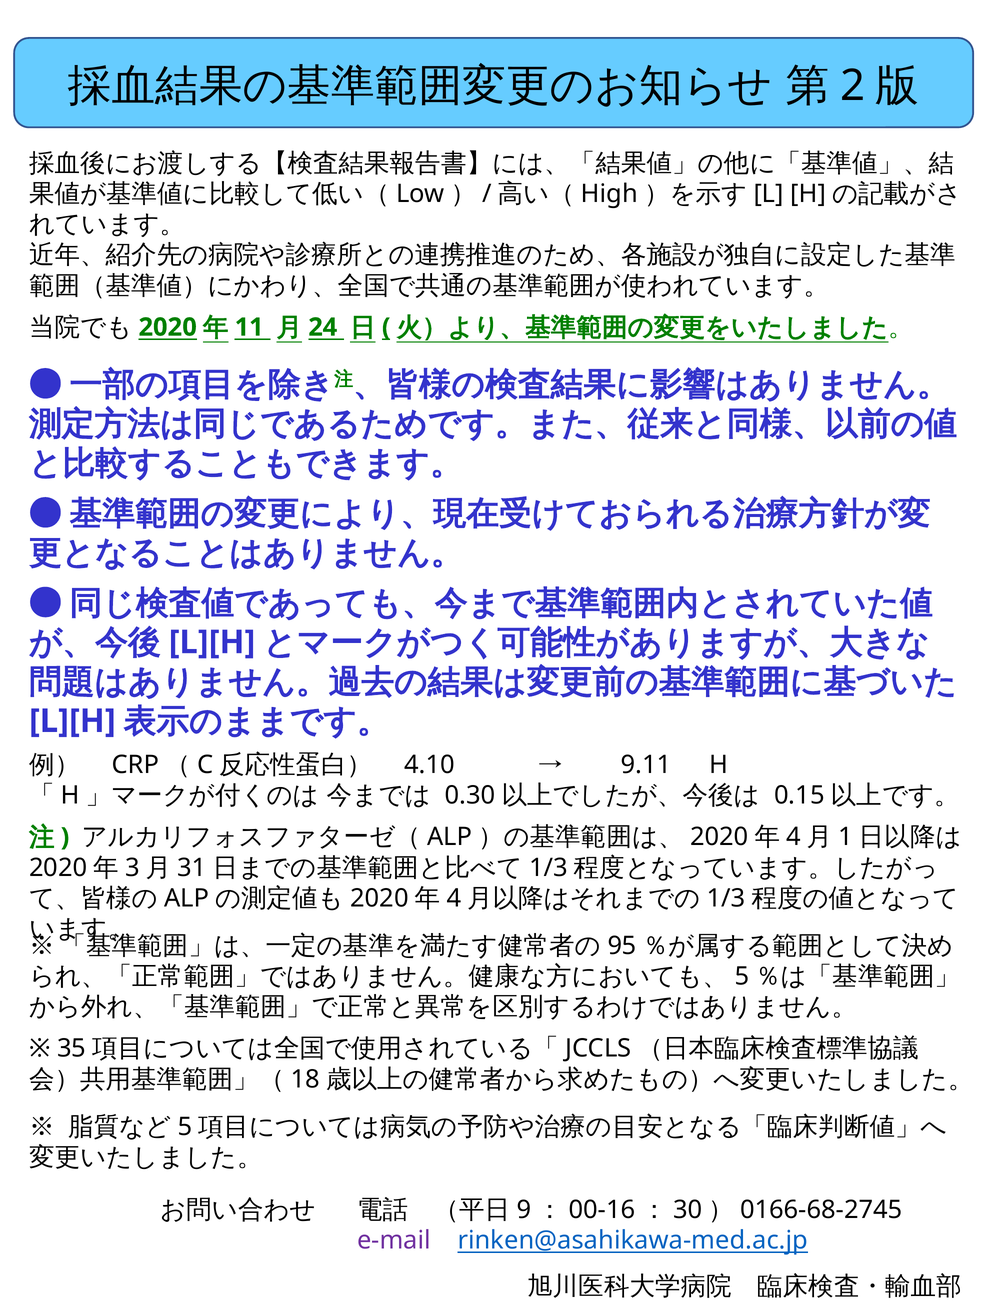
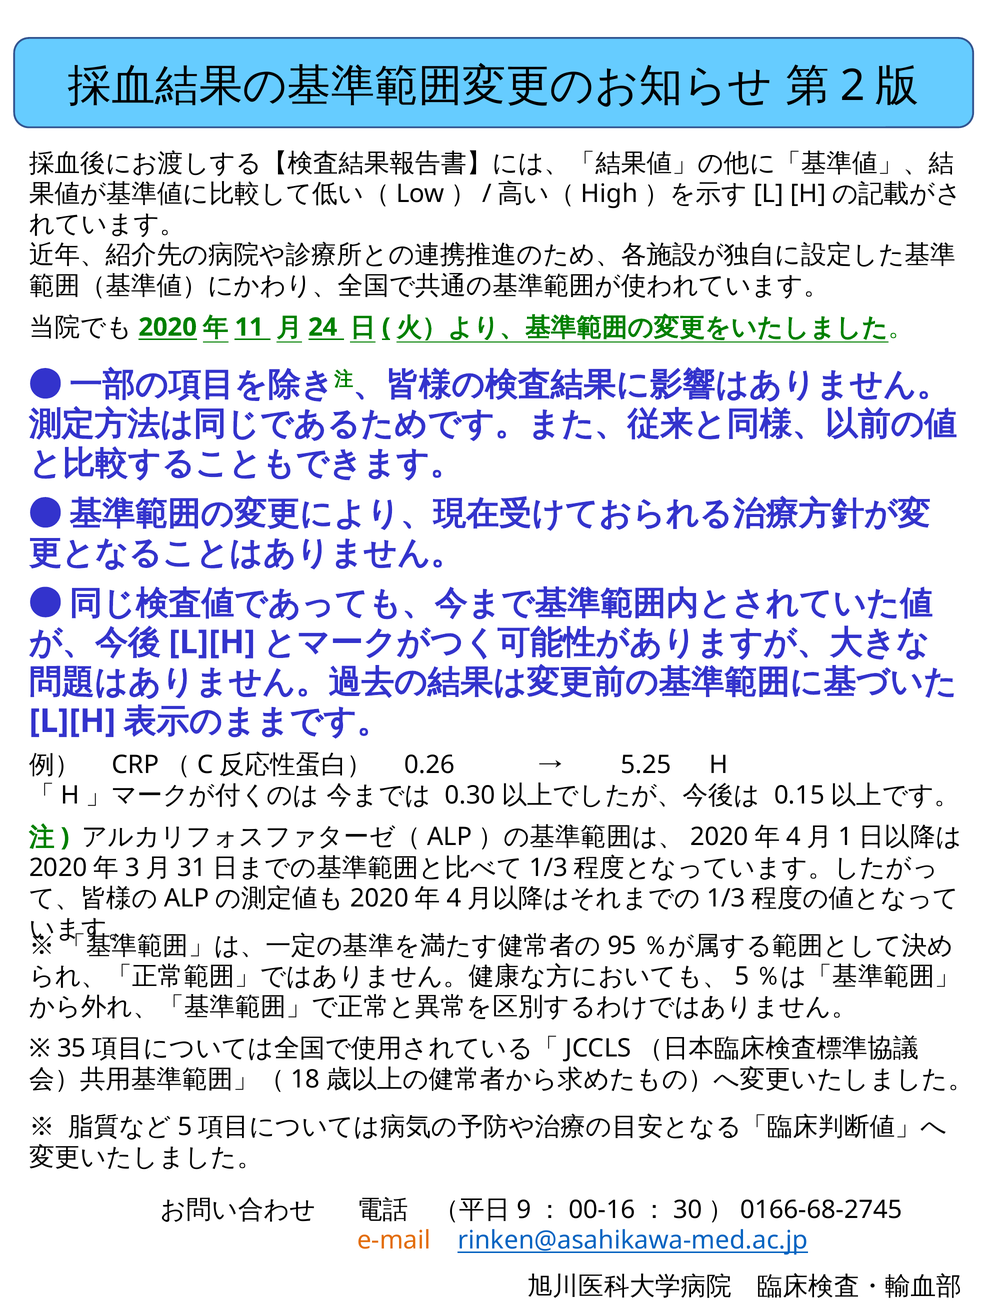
4.10: 4.10 -> 0.26
9.11: 9.11 -> 5.25
e-mail colour: purple -> orange
